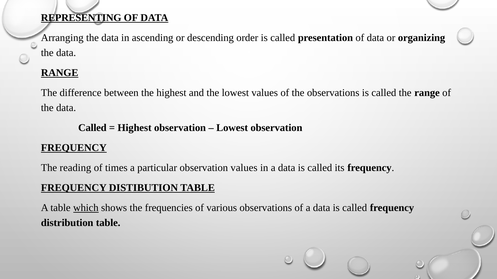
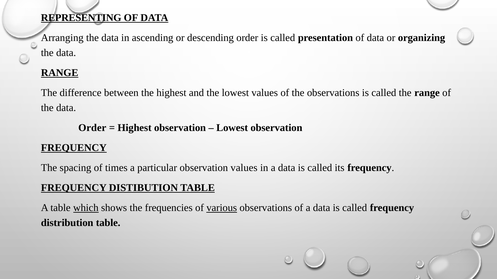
Called at (92, 128): Called -> Order
reading: reading -> spacing
various underline: none -> present
